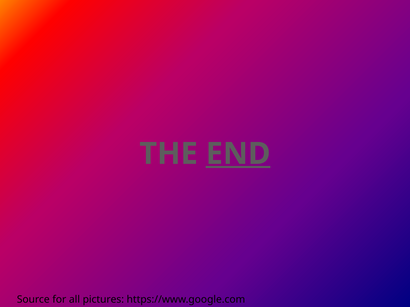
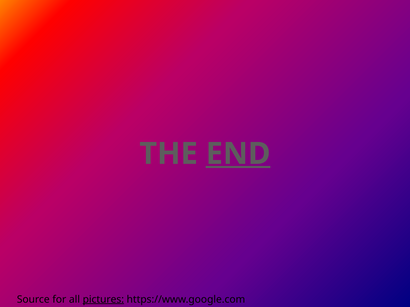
pictures underline: none -> present
